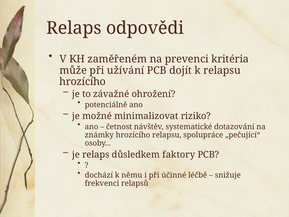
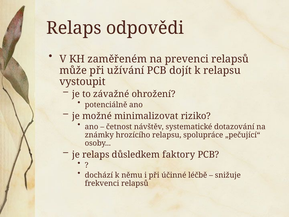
prevenci kritéria: kritéria -> relapsů
hrozícího at (83, 82): hrozícího -> vystoupit
